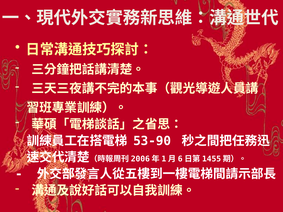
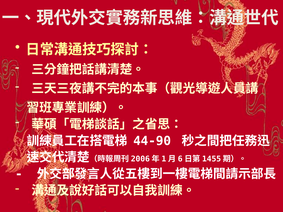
53-90: 53-90 -> 44-90
